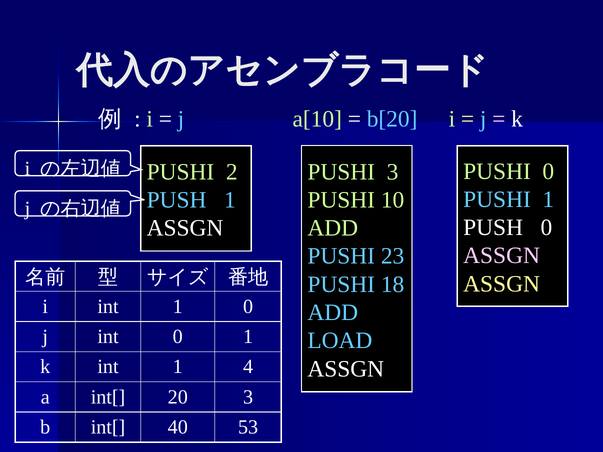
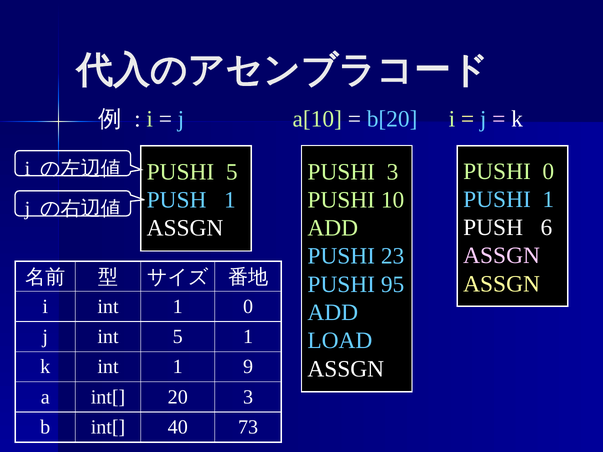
PUSHI 2: 2 -> 5
PUSH 0: 0 -> 6
18: 18 -> 95
int 0: 0 -> 5
4: 4 -> 9
53: 53 -> 73
